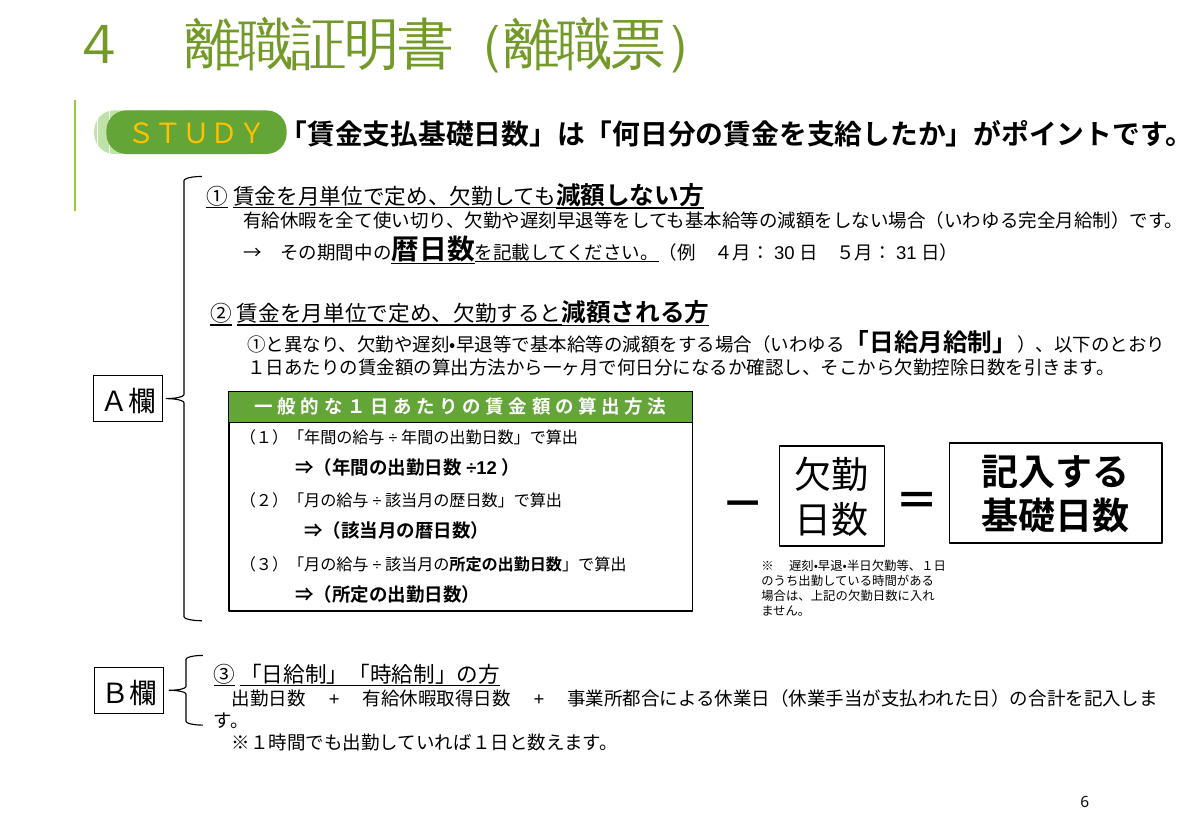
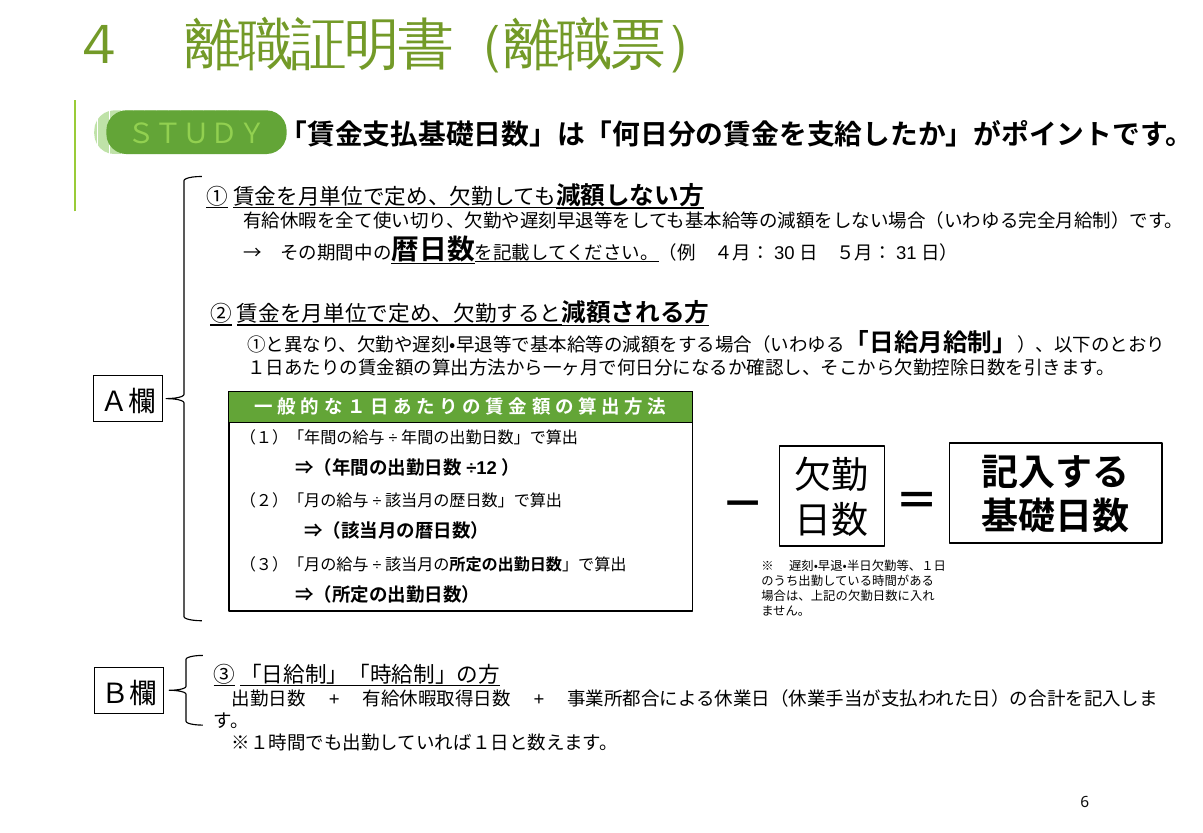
ＳＴＵＤＹ colour: yellow -> light green
